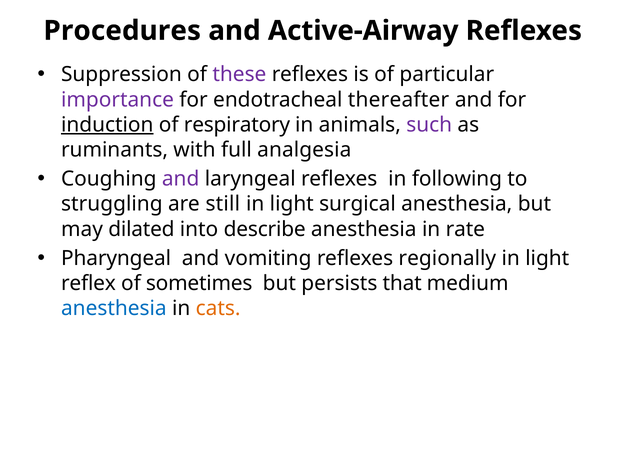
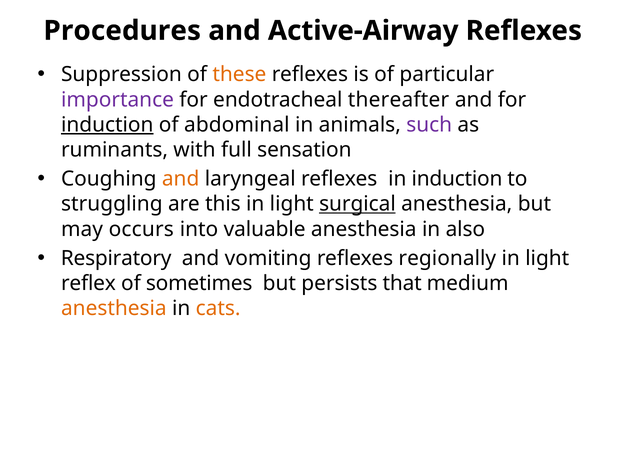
these colour: purple -> orange
respiratory: respiratory -> abdominal
analgesia: analgesia -> sensation
and at (181, 179) colour: purple -> orange
in following: following -> induction
still: still -> this
surgical underline: none -> present
dilated: dilated -> occurs
describe: describe -> valuable
rate: rate -> also
Pharyngeal: Pharyngeal -> Respiratory
anesthesia at (114, 308) colour: blue -> orange
